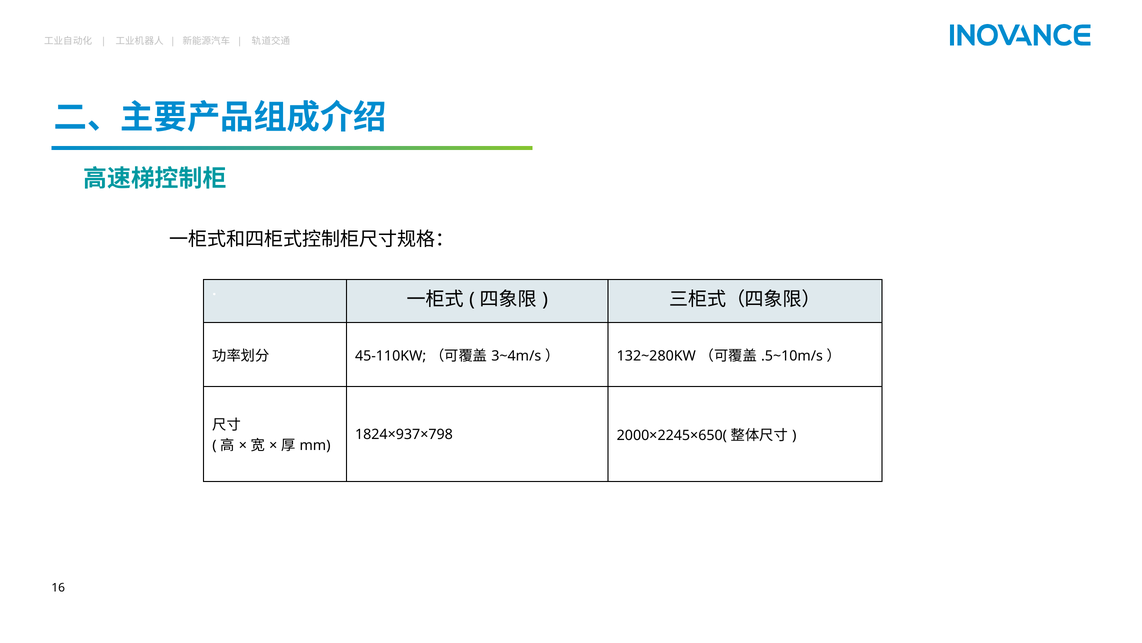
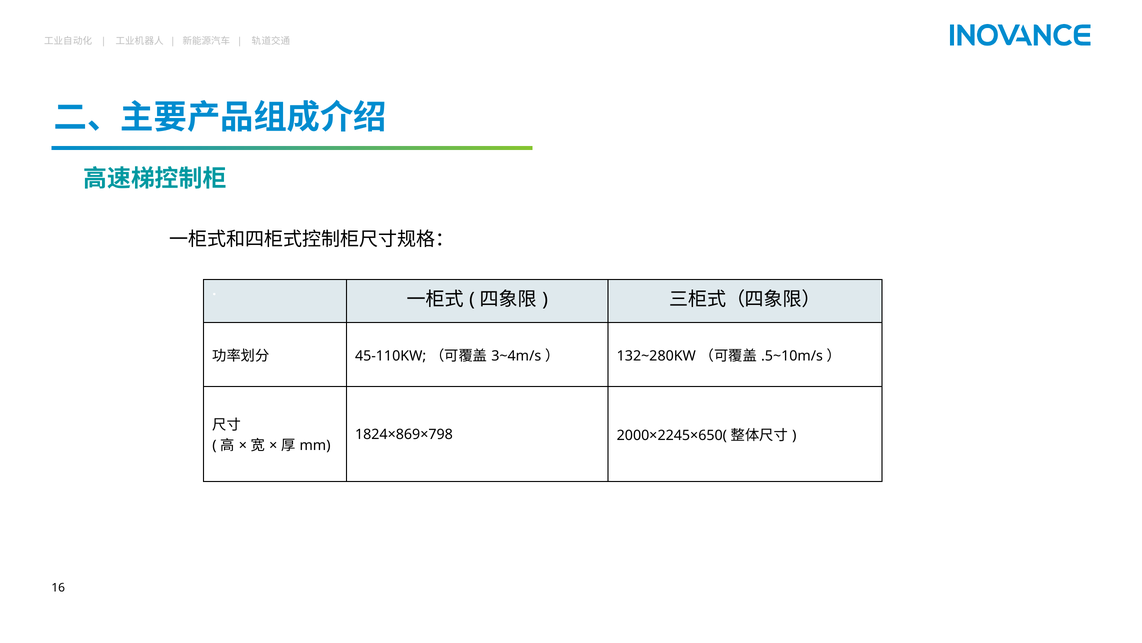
1824×937×798: 1824×937×798 -> 1824×869×798
